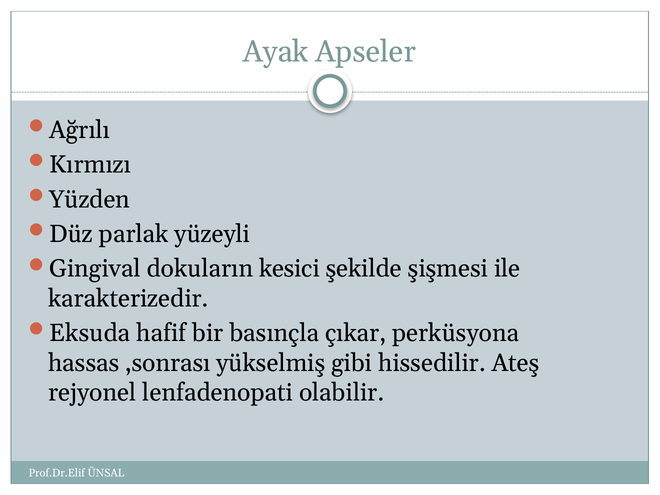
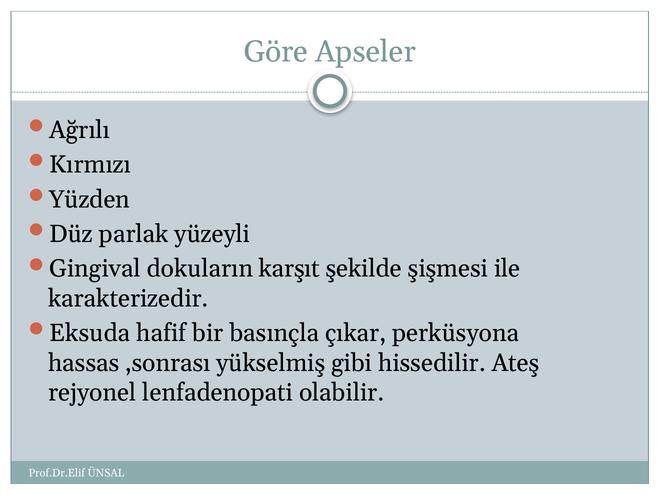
Ayak: Ayak -> Göre
kesici: kesici -> karşıt
